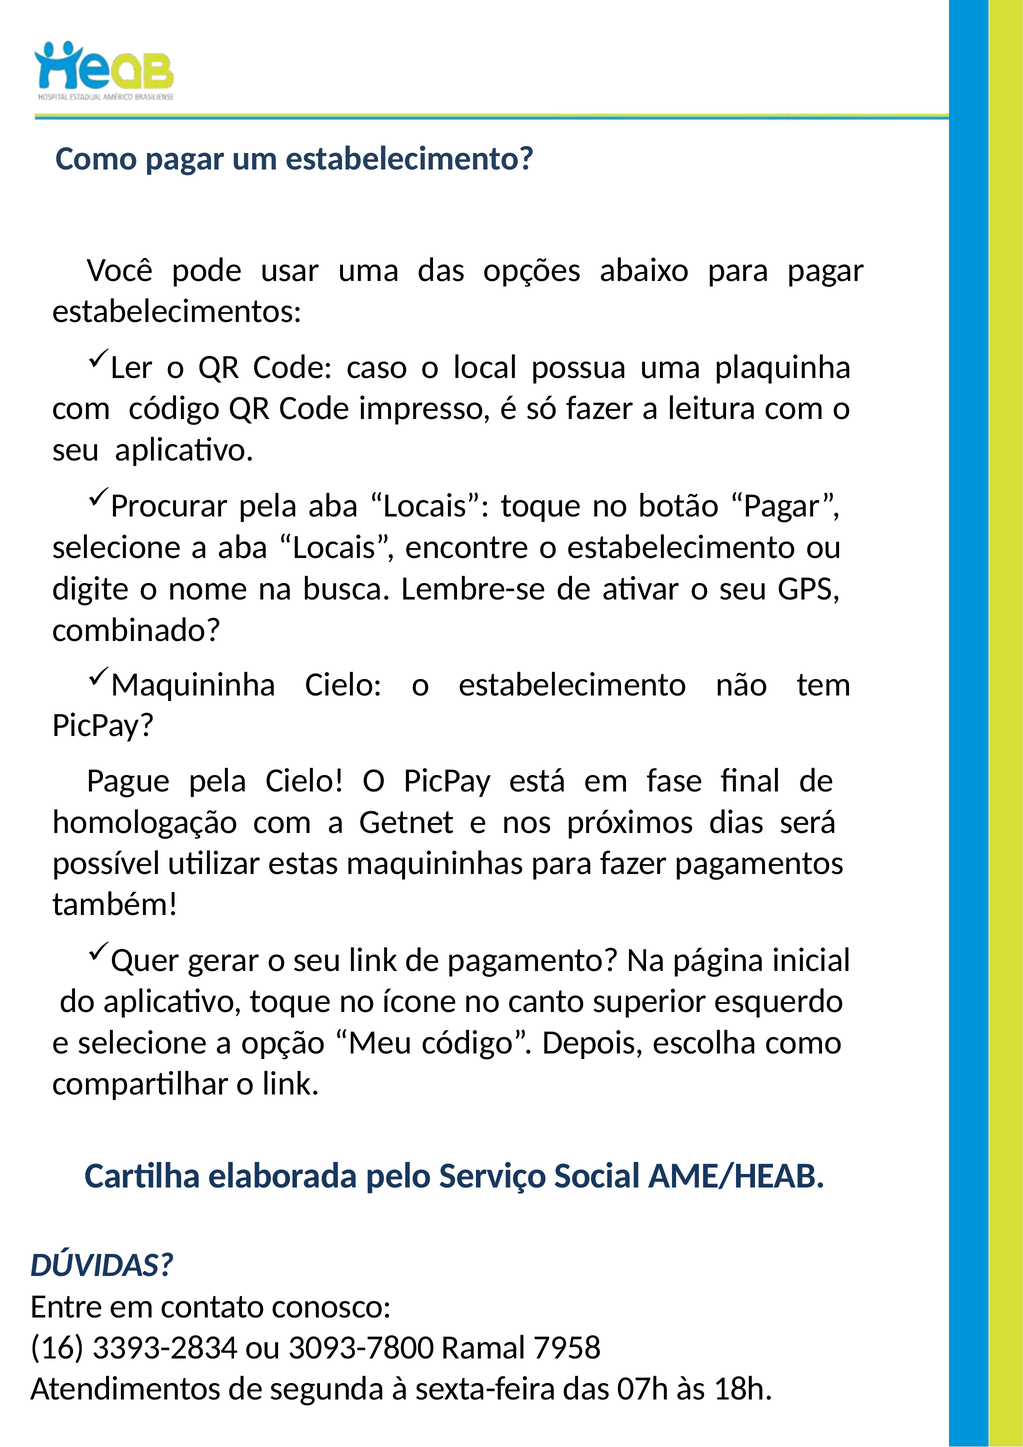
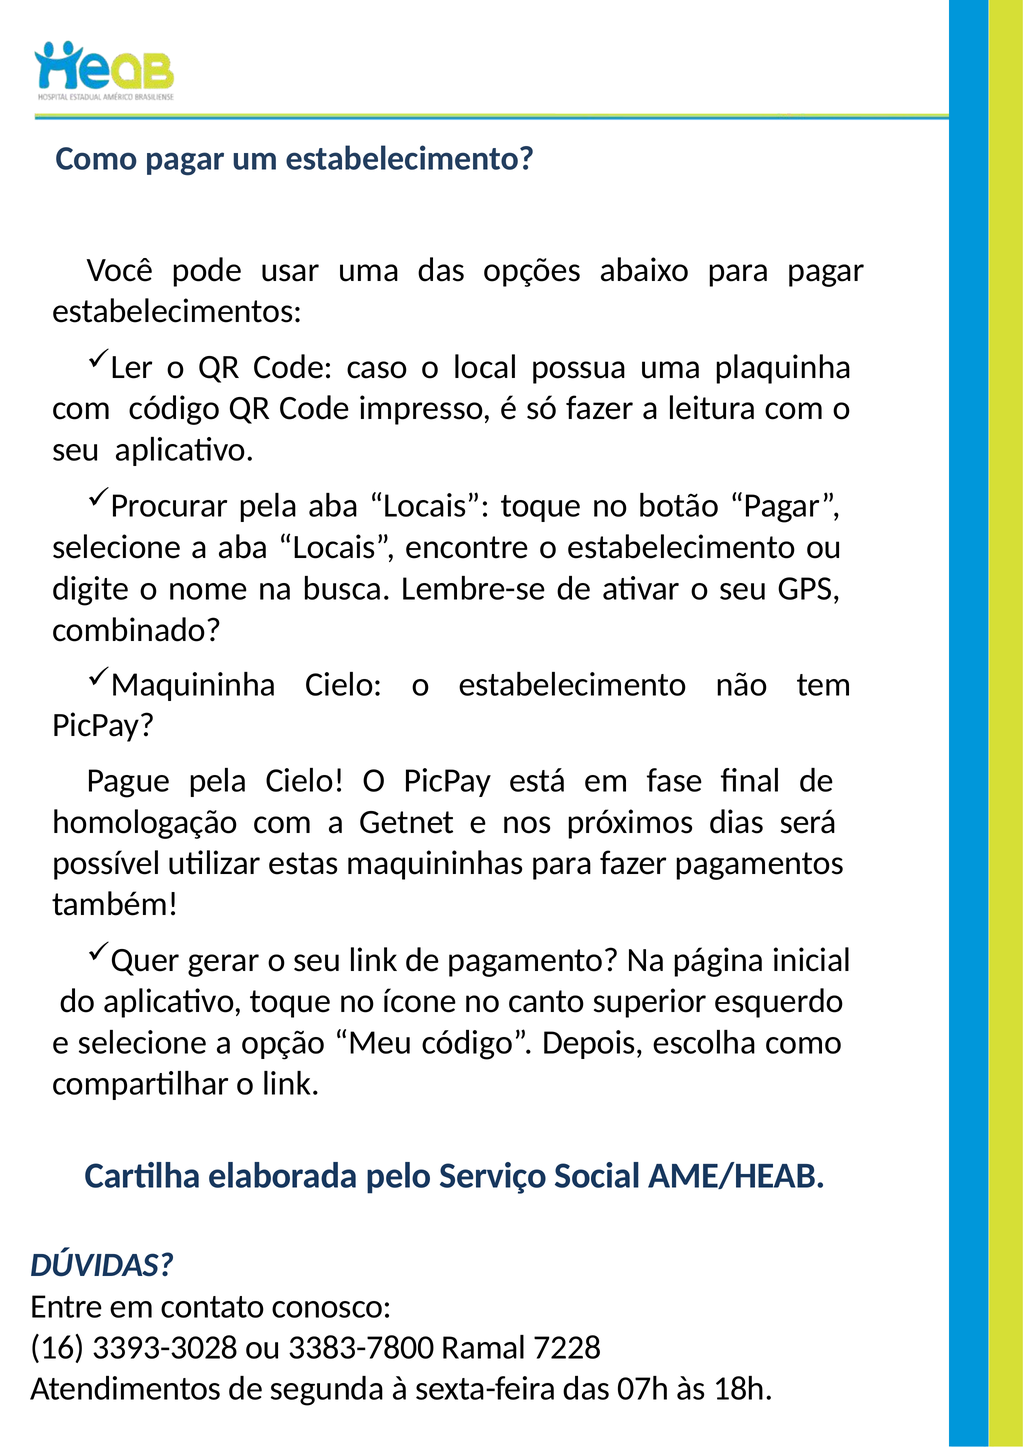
3393-2834: 3393-2834 -> 3393-3028
3093-7800: 3093-7800 -> 3383-7800
7958: 7958 -> 7228
